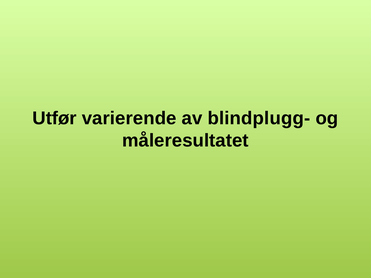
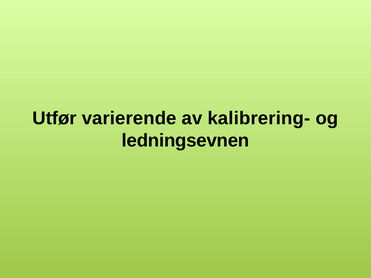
blindplugg-: blindplugg- -> kalibrering-
måleresultatet: måleresultatet -> ledningsevnen
